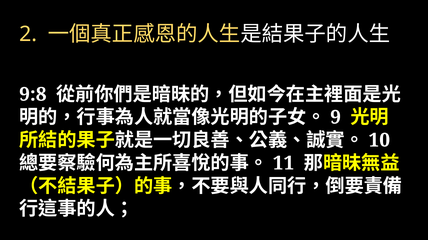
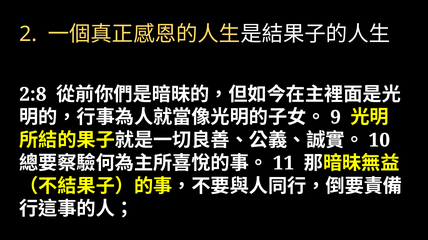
9:8: 9:8 -> 2:8
